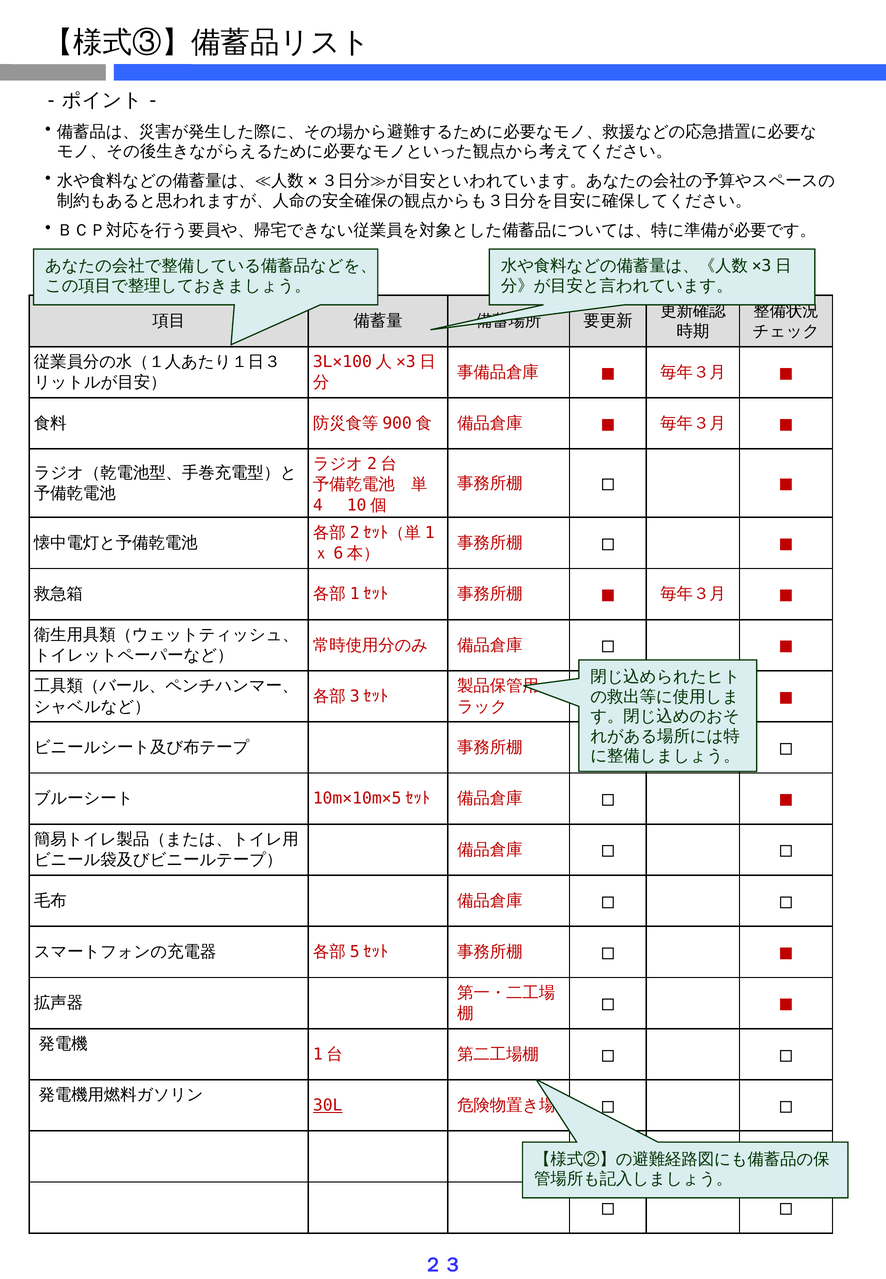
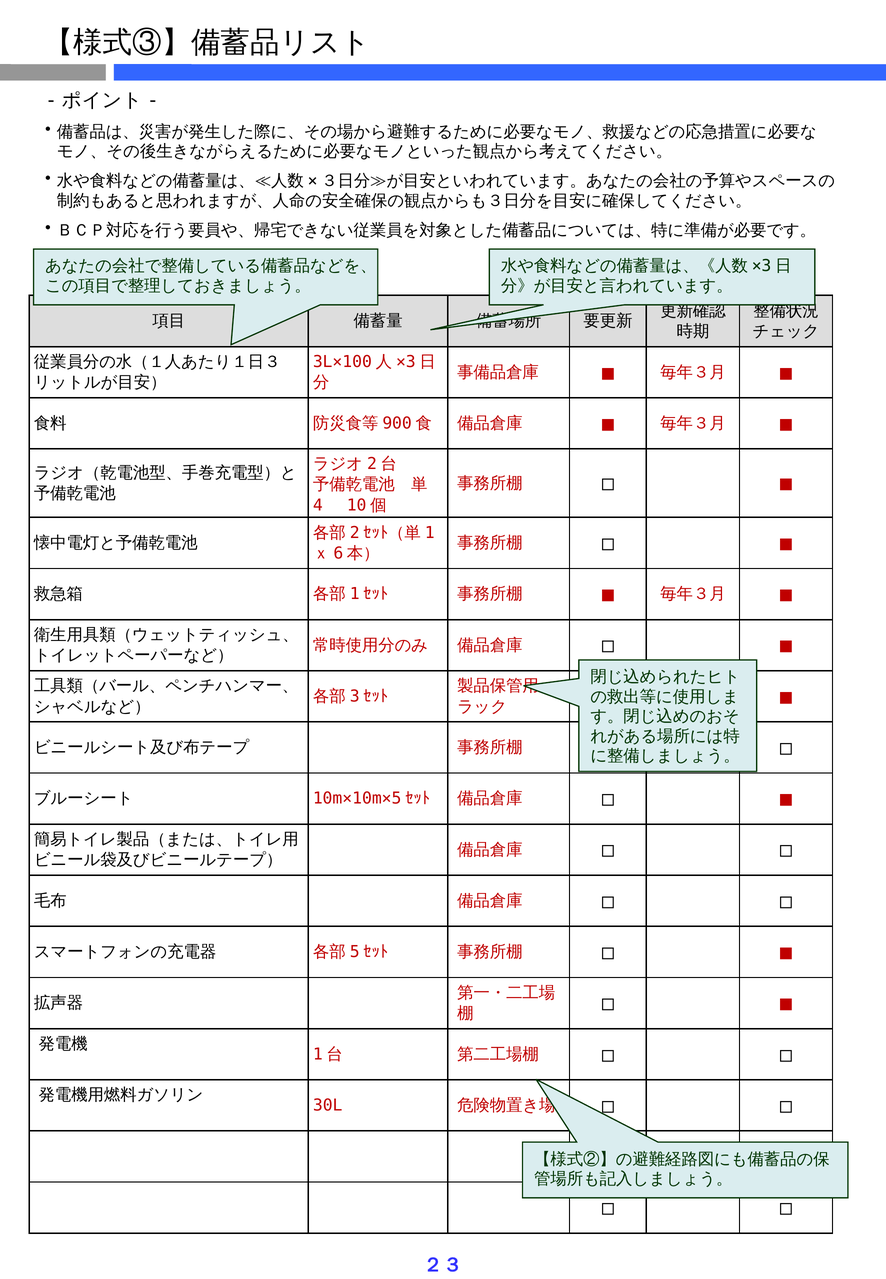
30L underline: present -> none
